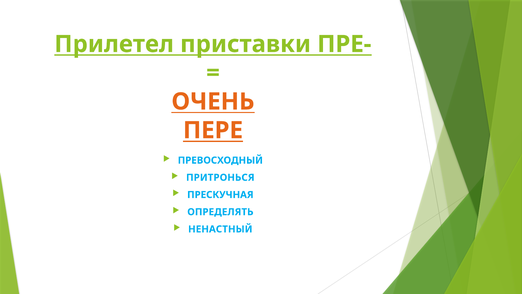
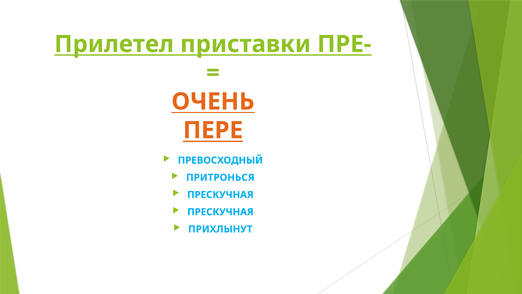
ОПРЕДЕЛЯТЬ at (220, 212): ОПРЕДЕЛЯТЬ -> ПРЕСКУЧНАЯ
НЕНАСТНЫЙ: НЕНАСТНЫЙ -> ПРИХЛЫНУТ
